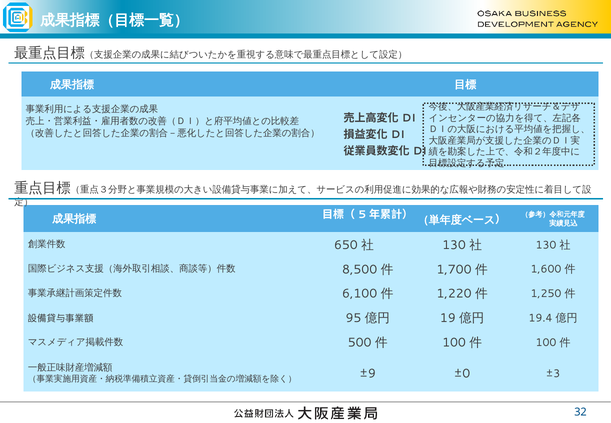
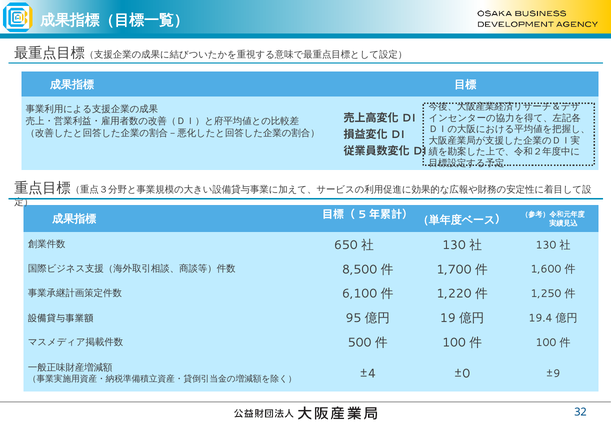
±9: ±9 -> ±4
±3: ±3 -> ±9
